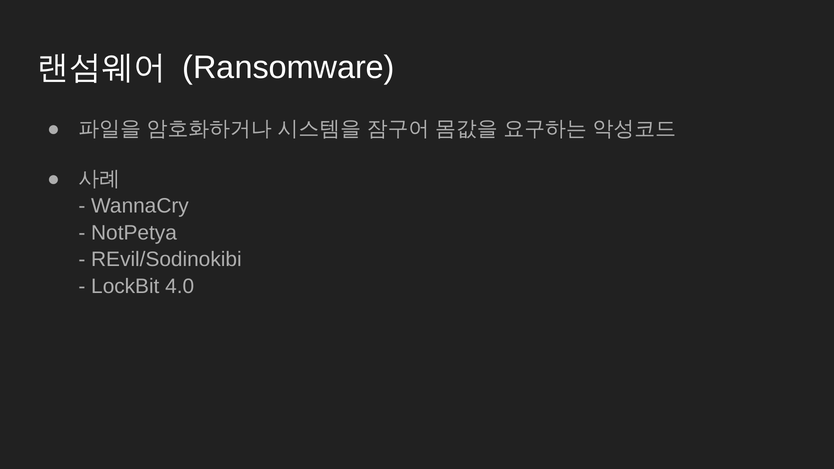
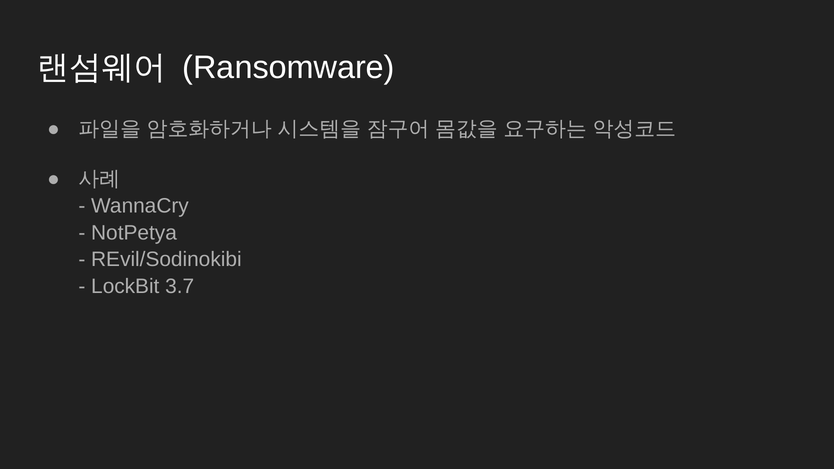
4.0: 4.0 -> 3.7
